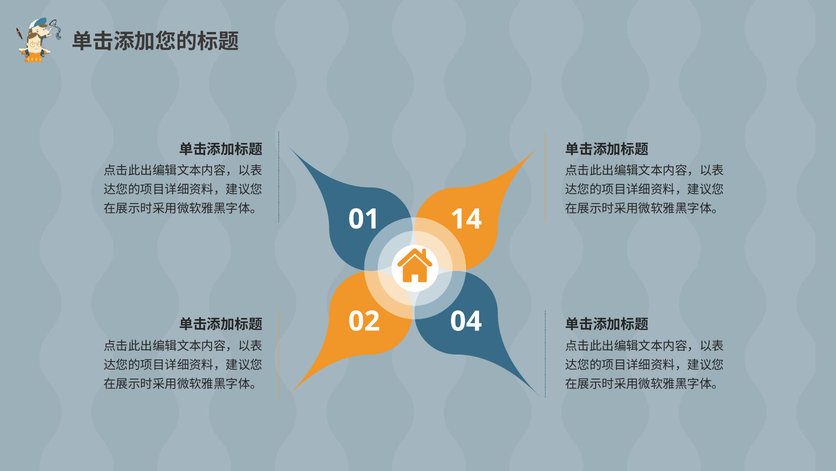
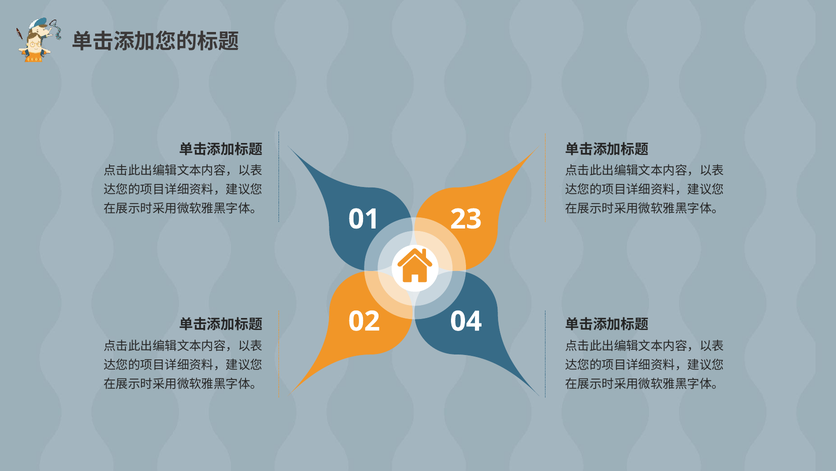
14: 14 -> 23
